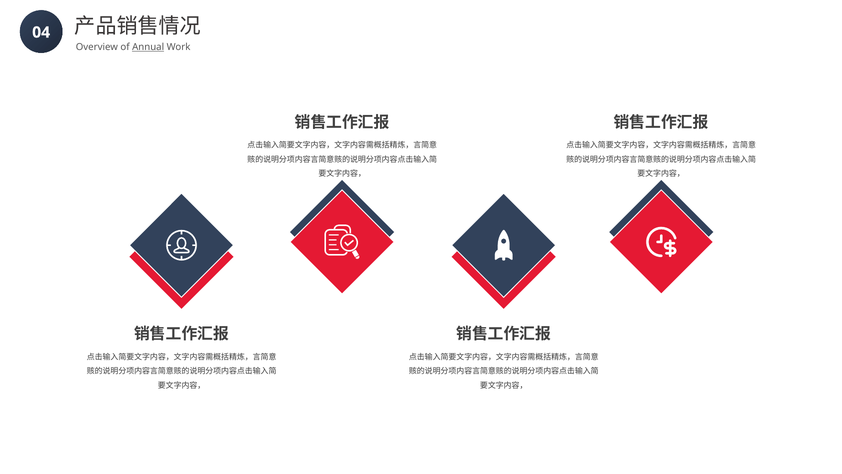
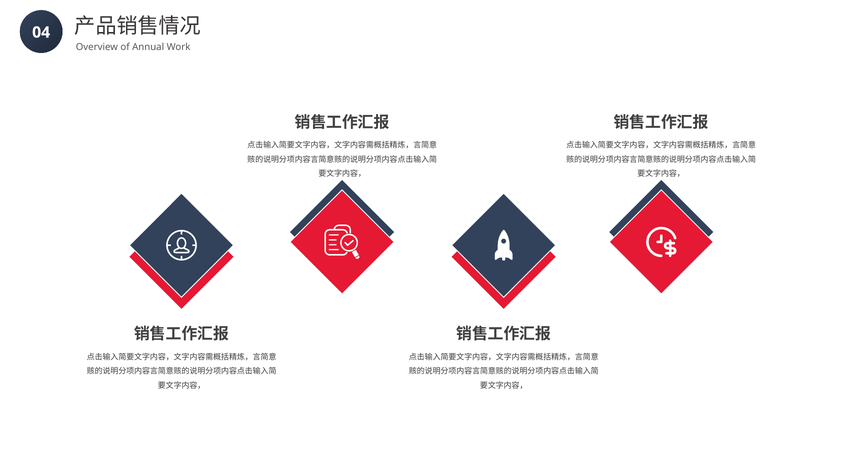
Annual underline: present -> none
